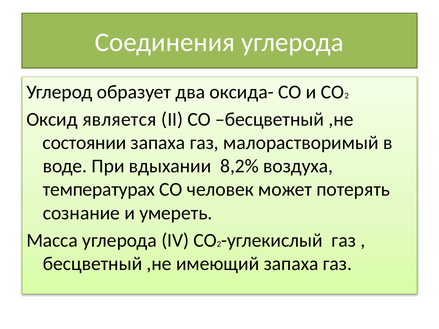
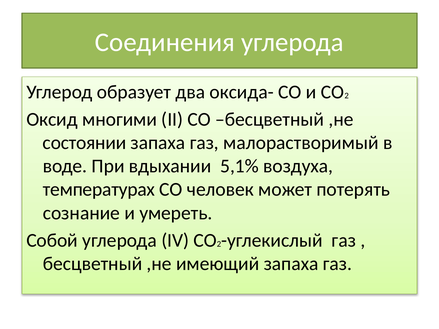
является: является -> многими
8,2%: 8,2% -> 5,1%
Масса: Масса -> Собой
